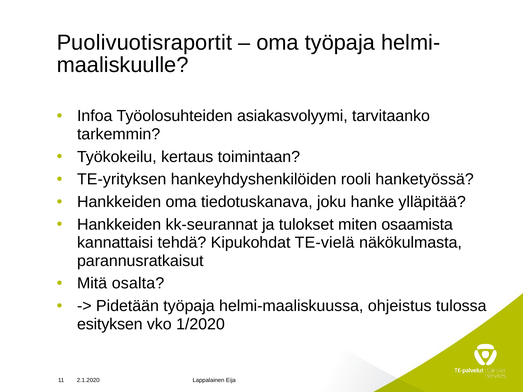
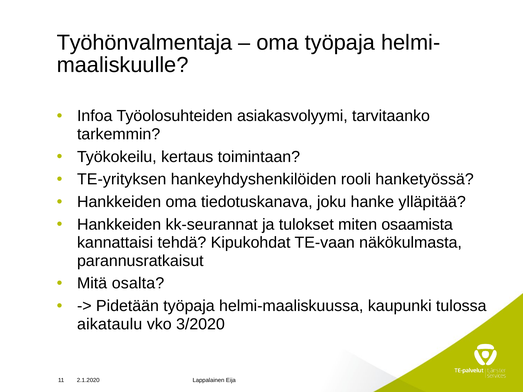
Puolivuotisraportit: Puolivuotisraportit -> Työhönvalmentaja
TE-vielä: TE-vielä -> TE-vaan
ohjeistus: ohjeistus -> kaupunki
esityksen: esityksen -> aikataulu
1/2020: 1/2020 -> 3/2020
